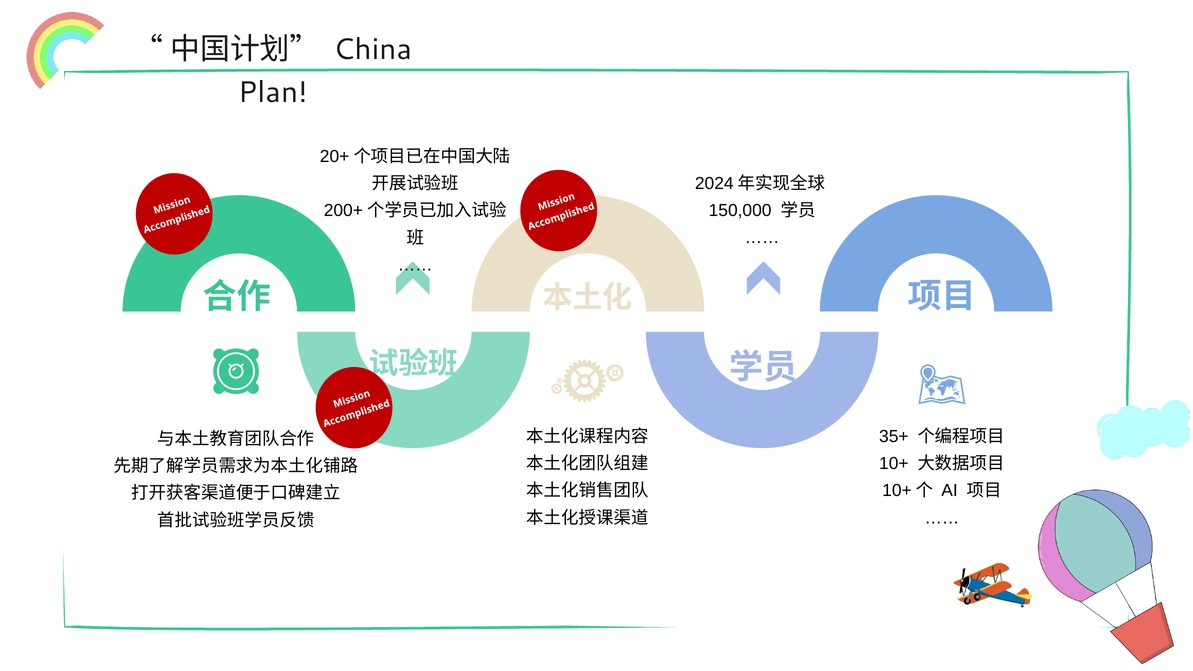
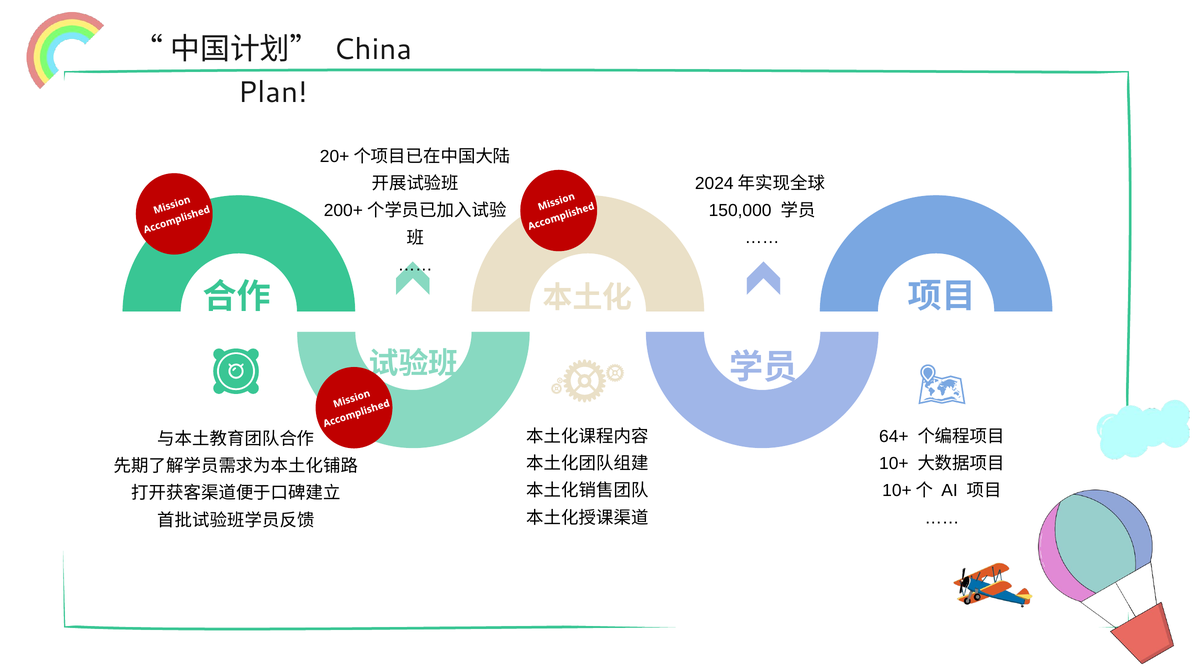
35+: 35+ -> 64+
